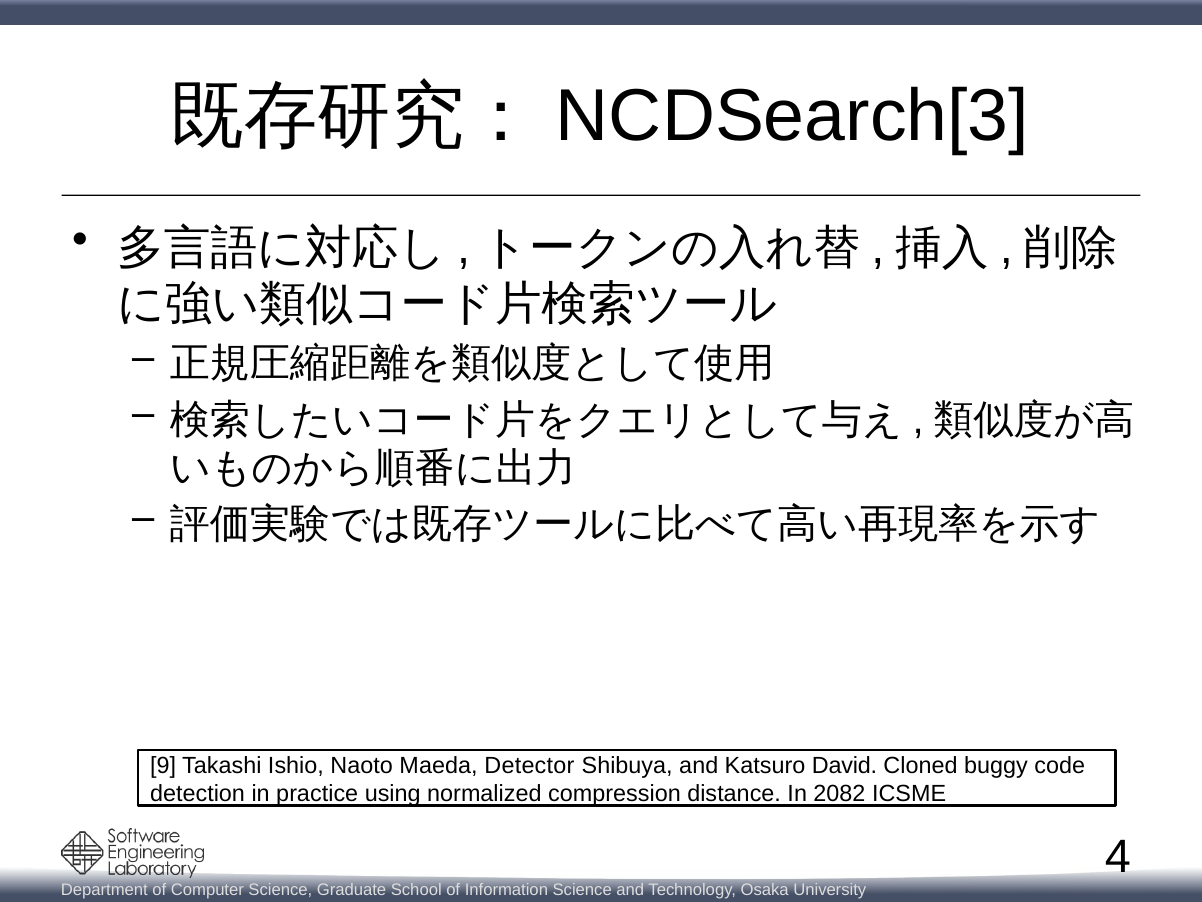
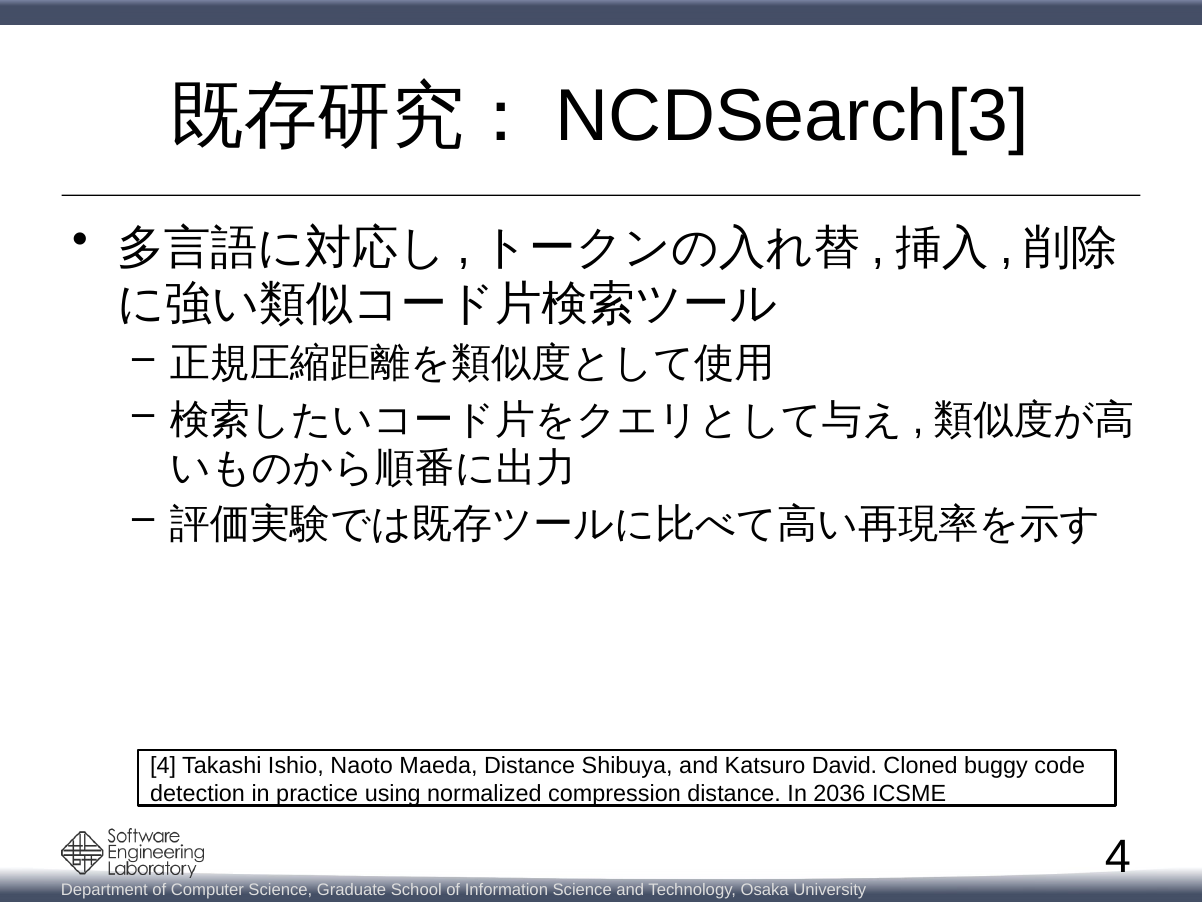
9 at (163, 765): 9 -> 4
Maeda Detector: Detector -> Distance
2082: 2082 -> 2036
